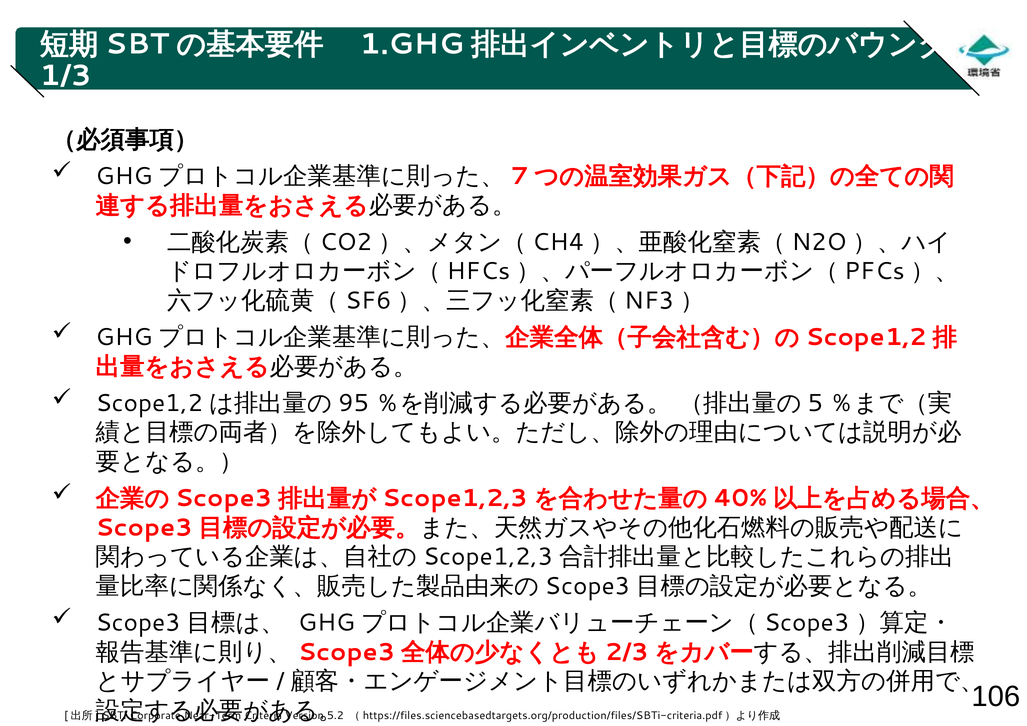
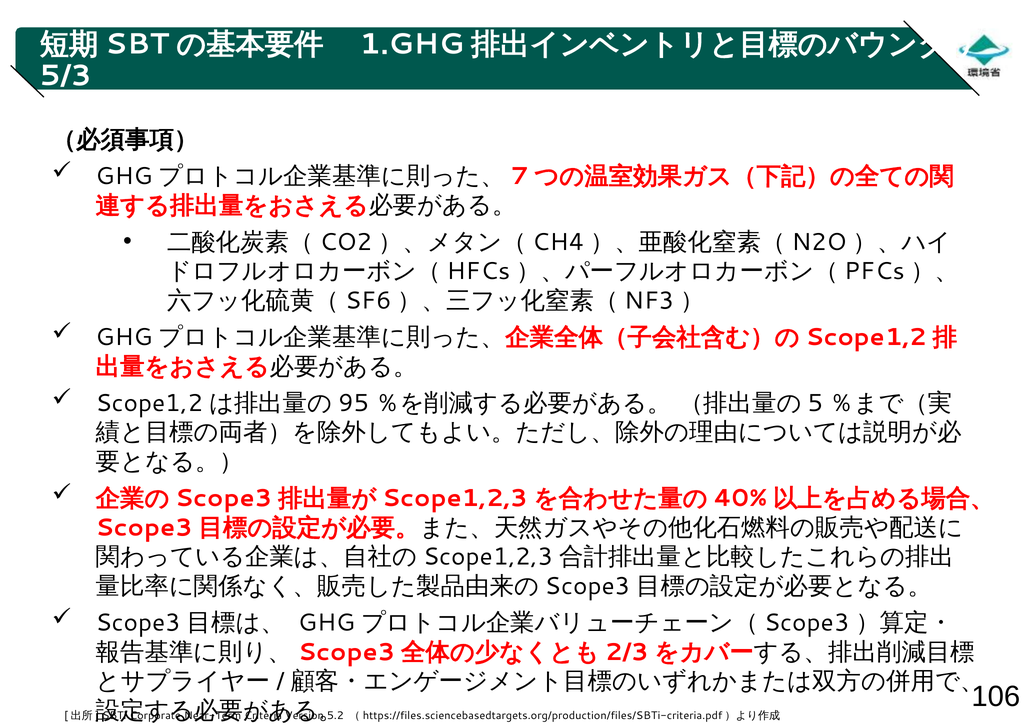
1/3: 1/3 -> 5/3
